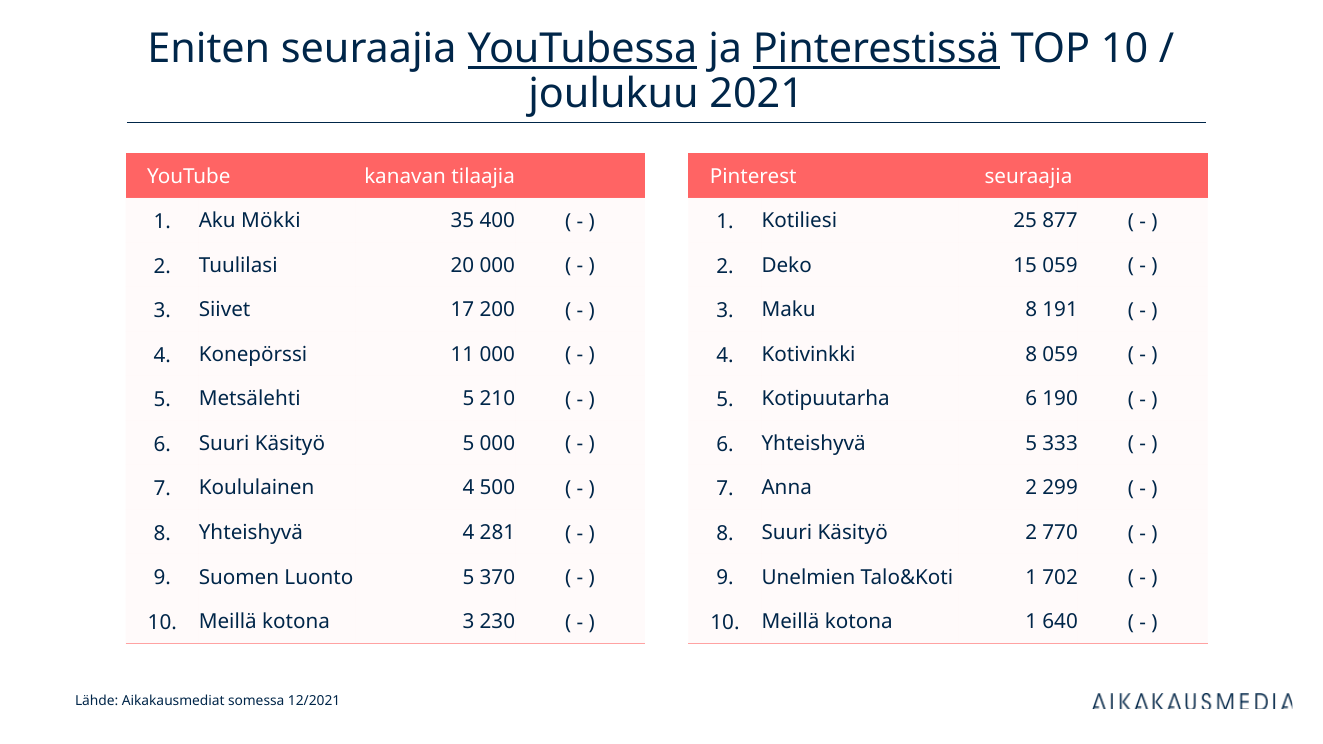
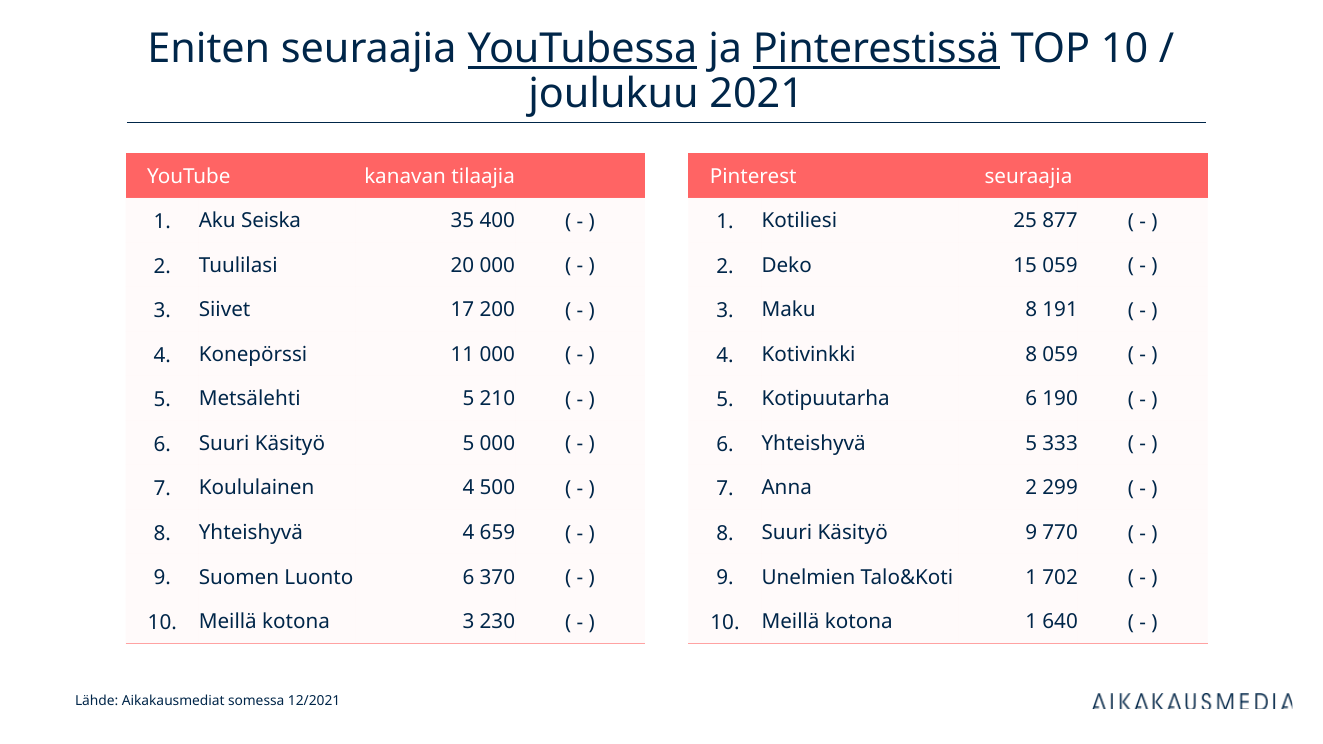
Mökki: Mökki -> Seiska
281: 281 -> 659
Käsityö 2: 2 -> 9
Luonto 5: 5 -> 6
